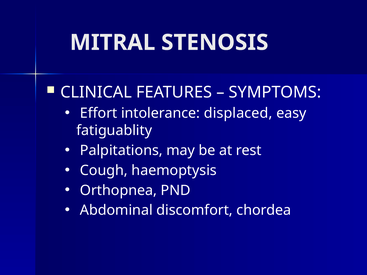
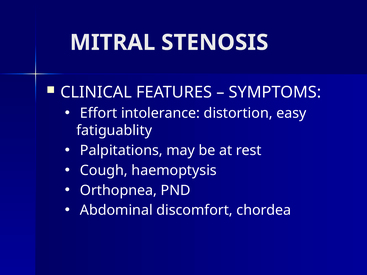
displaced: displaced -> distortion
